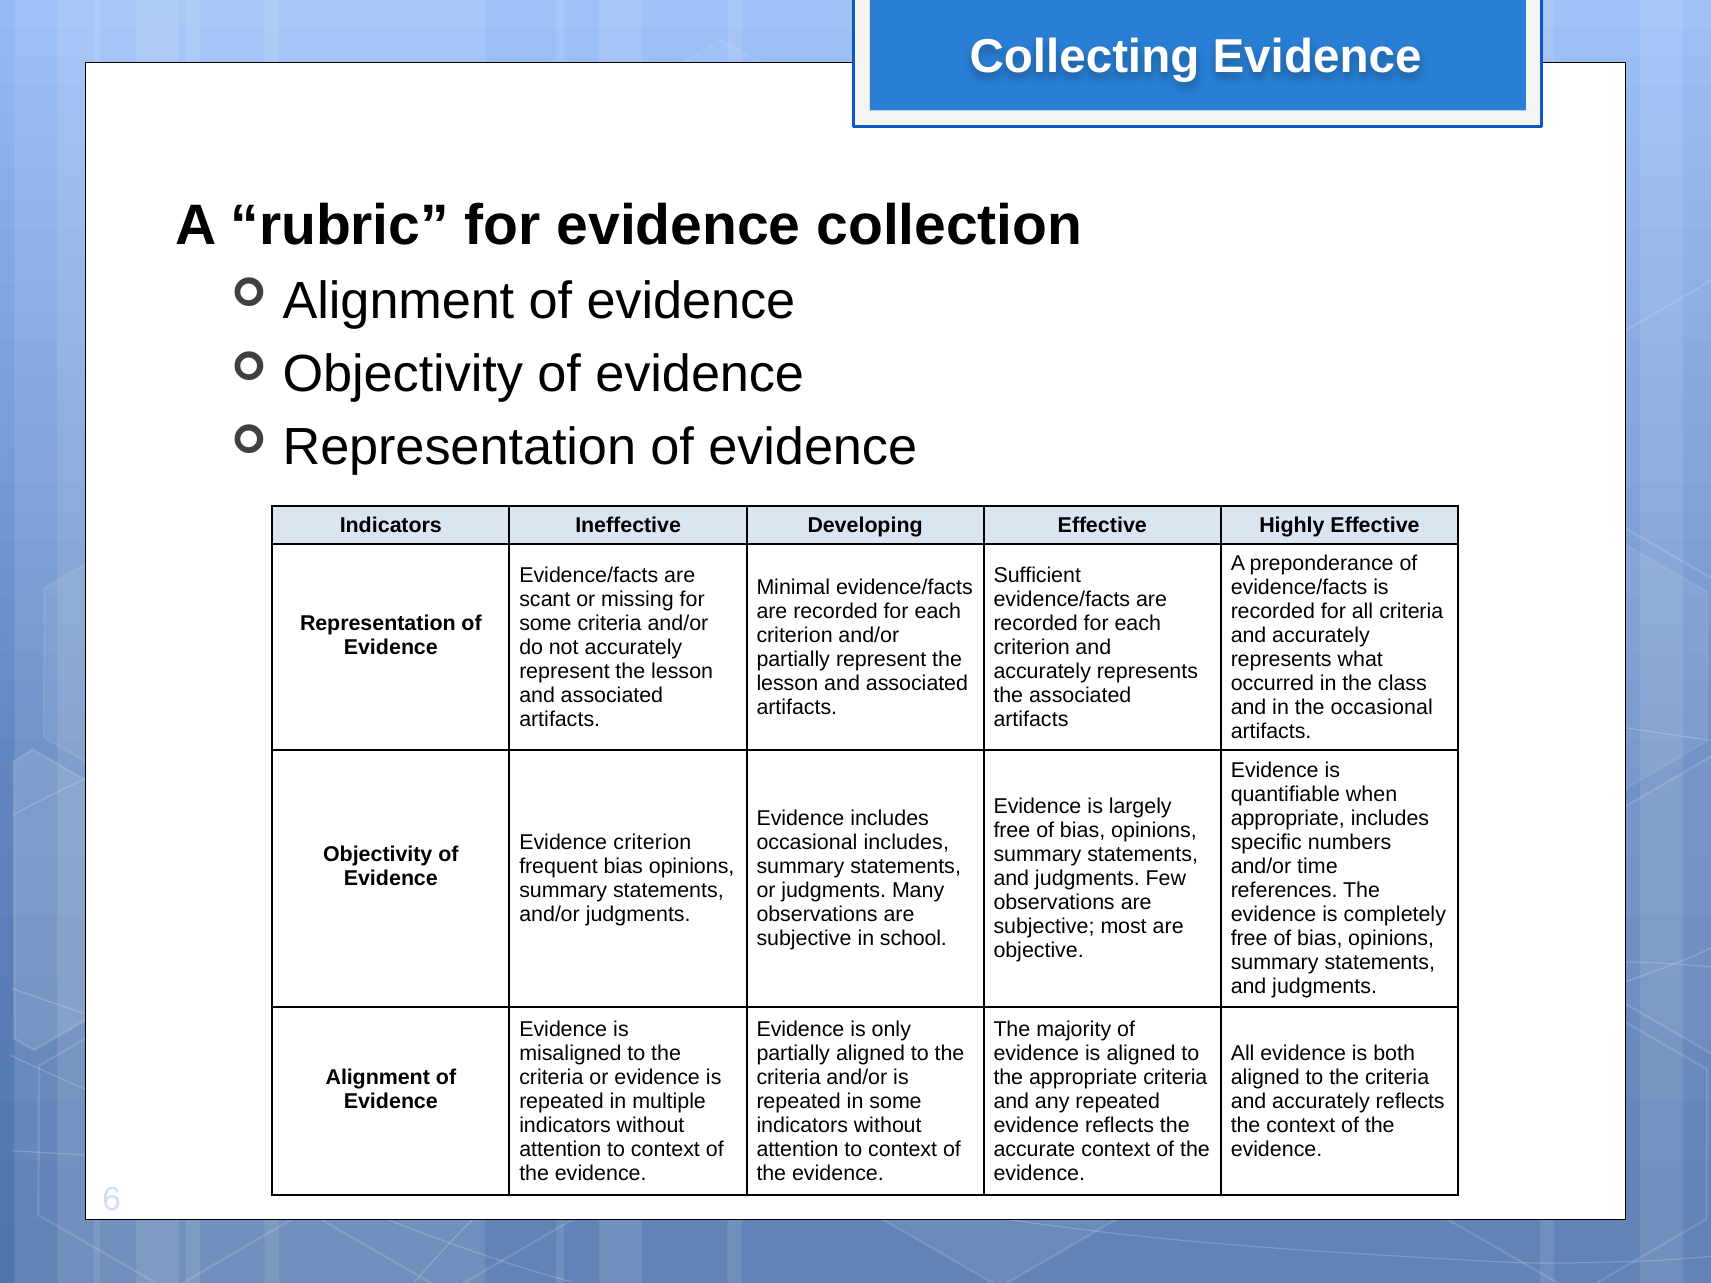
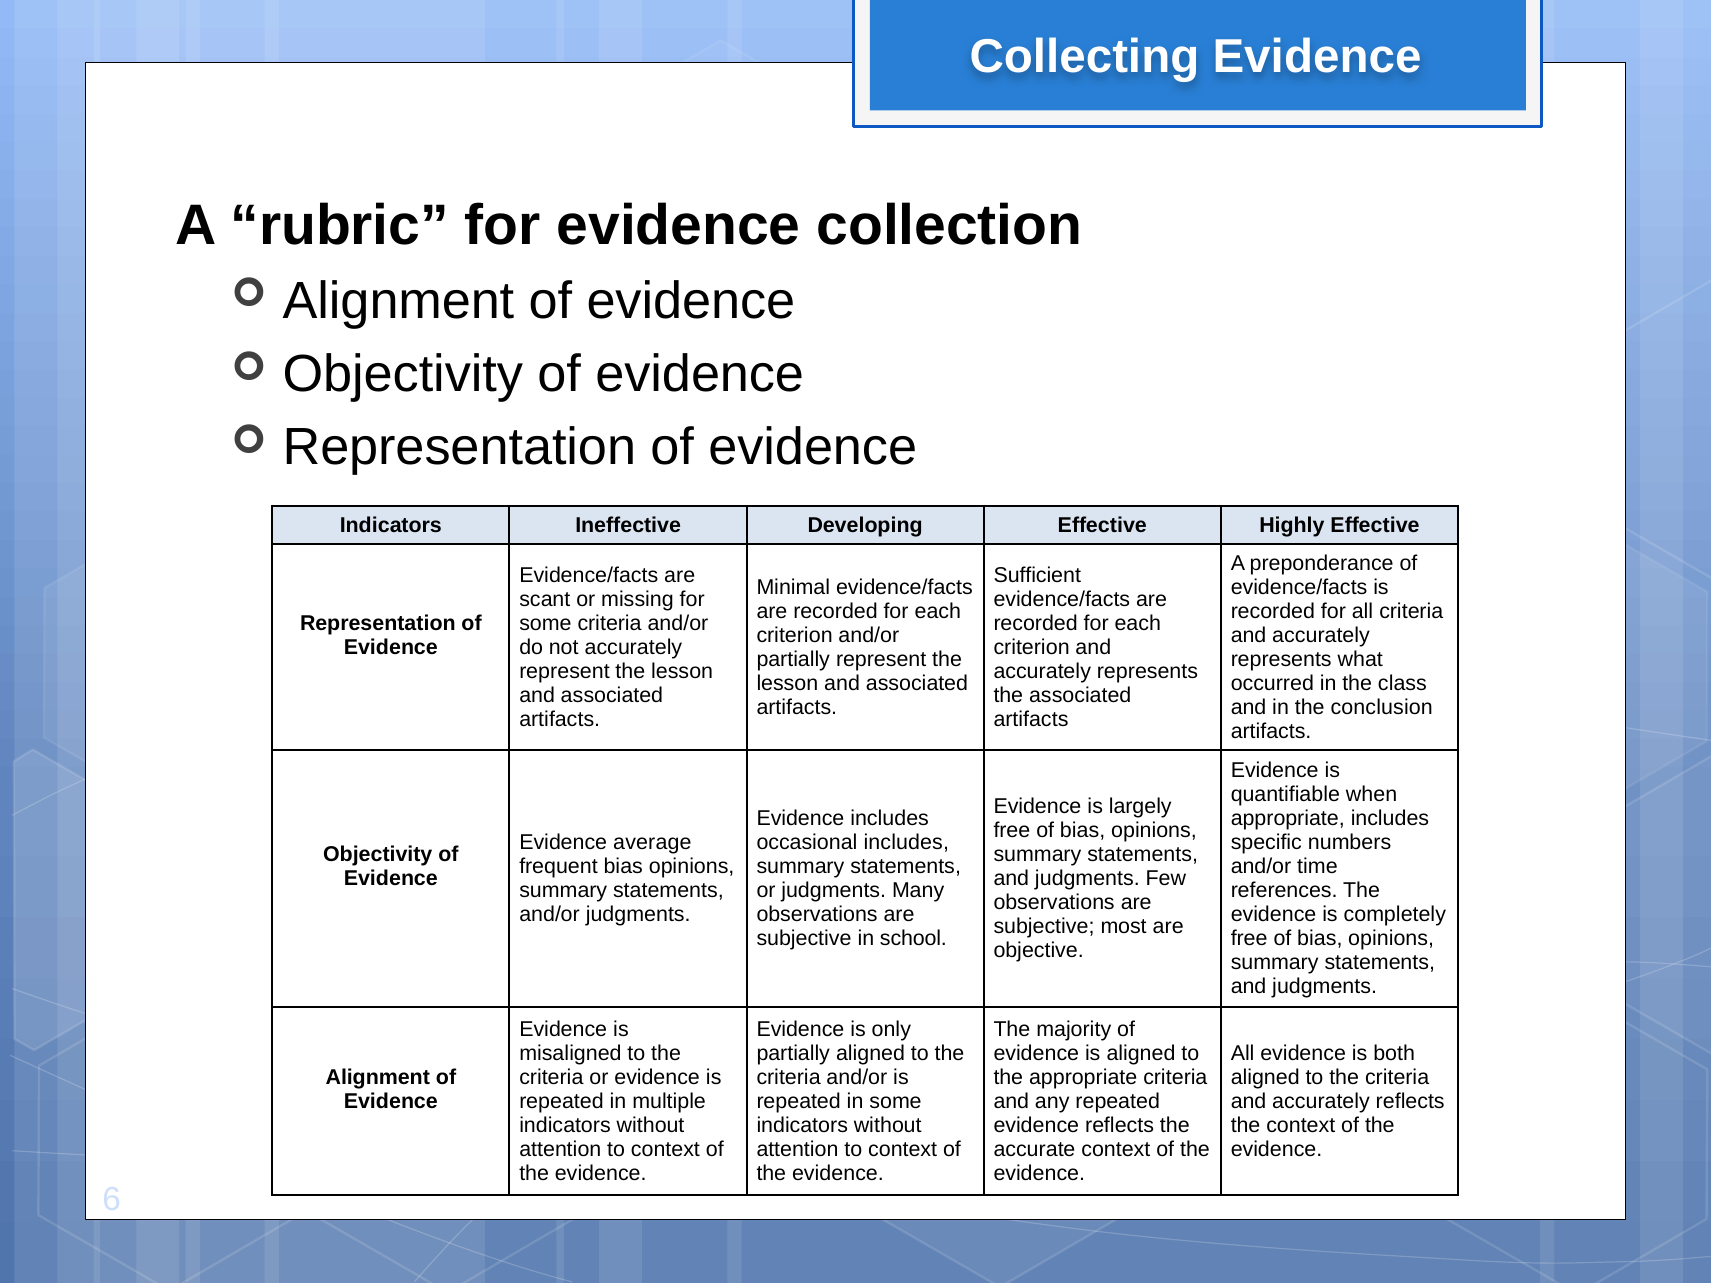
the occasional: occasional -> conclusion
Evidence criterion: criterion -> average
